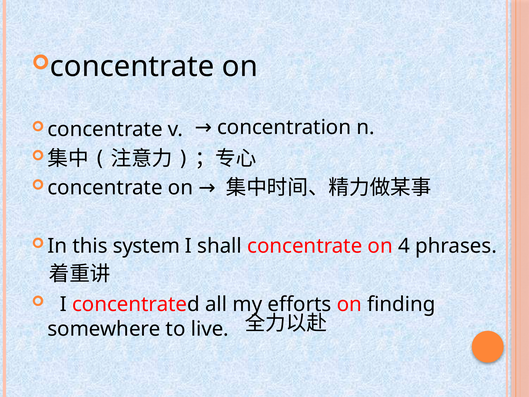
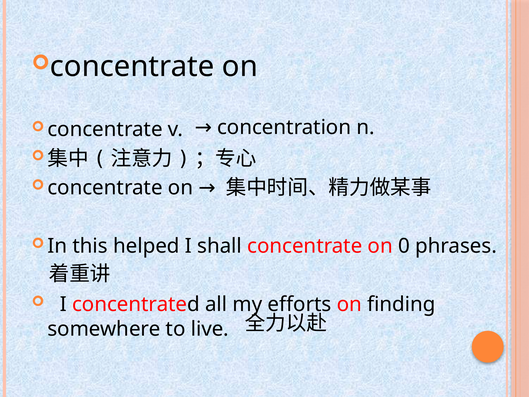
system: system -> helped
4: 4 -> 0
